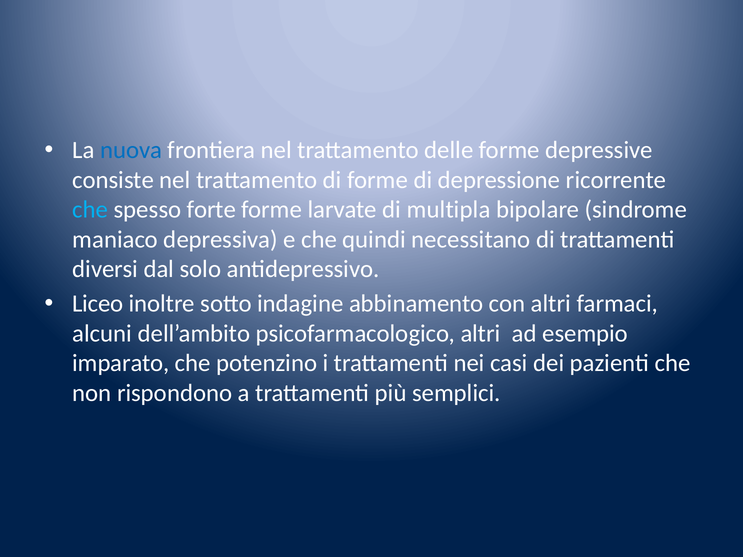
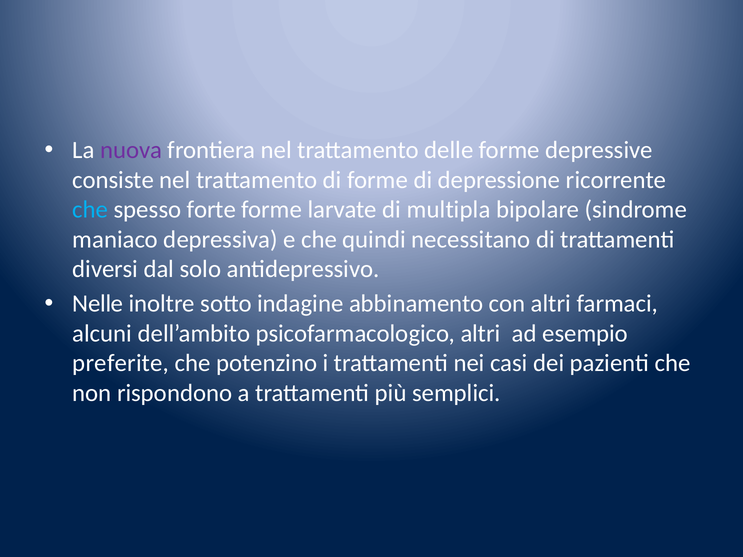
nuova colour: blue -> purple
Liceo: Liceo -> Nelle
imparato: imparato -> preferite
